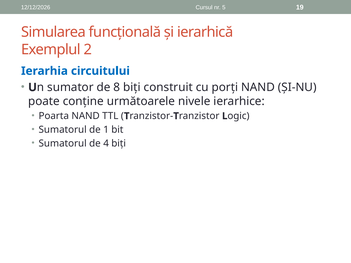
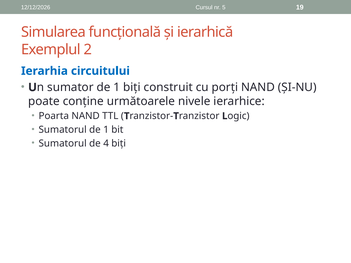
sumator de 8: 8 -> 1
